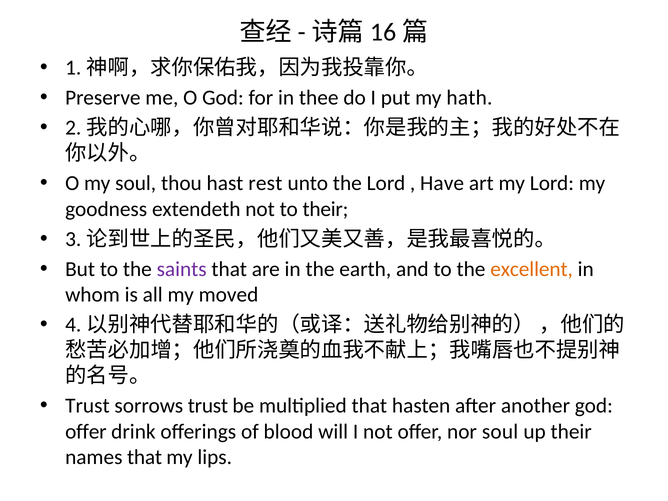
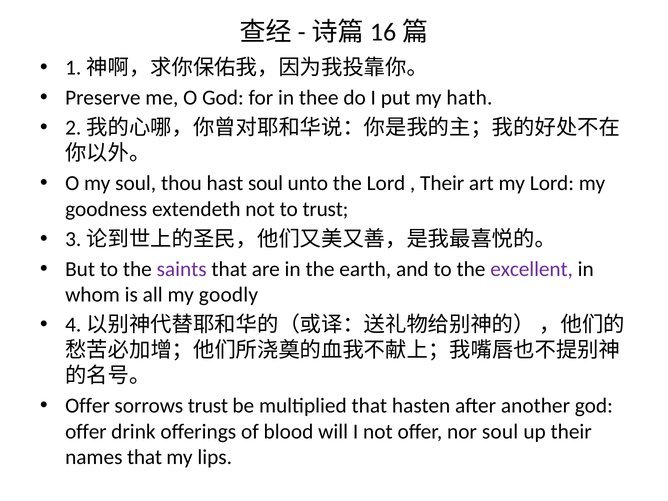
hast rest: rest -> soul
Have at (442, 183): Have -> Their
to their: their -> trust
excellent colour: orange -> purple
moved: moved -> goodly
Trust at (87, 406): Trust -> Offer
